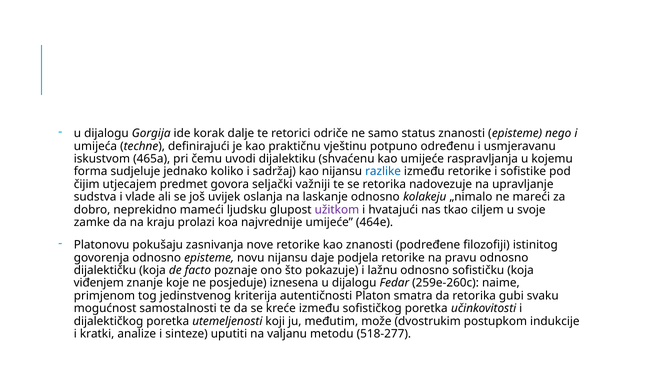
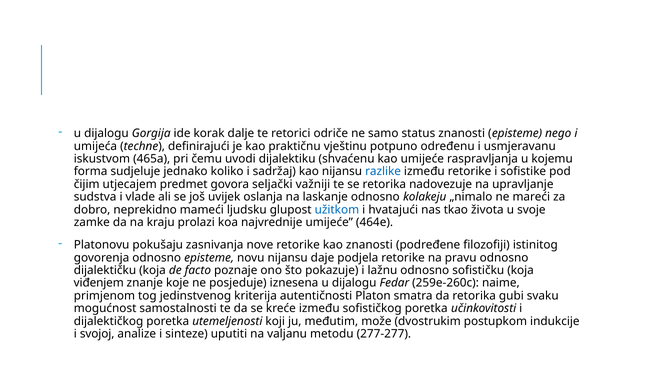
užitkom colour: purple -> blue
ciljem: ciljem -> života
kratki: kratki -> svojoj
518-277: 518-277 -> 277-277
